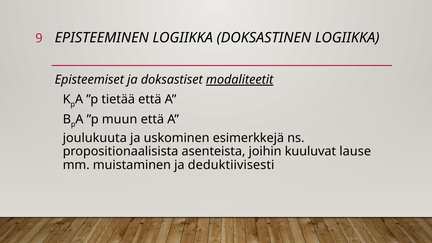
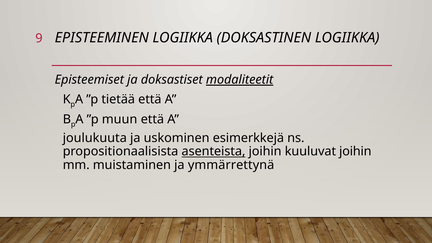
asenteista underline: none -> present
kuuluvat lause: lause -> joihin
deduktiivisesti: deduktiivisesti -> ymmärrettynä
